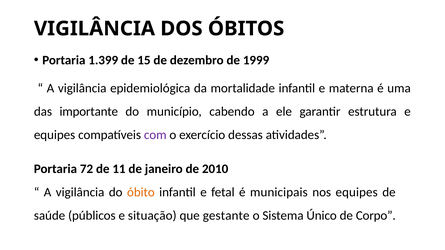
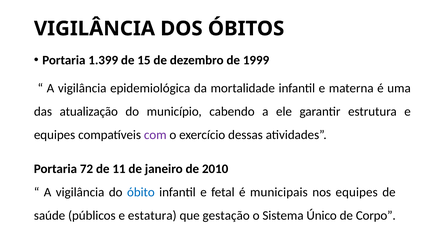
importante: importante -> atualização
óbito colour: orange -> blue
situação: situação -> estatura
gestante: gestante -> gestação
